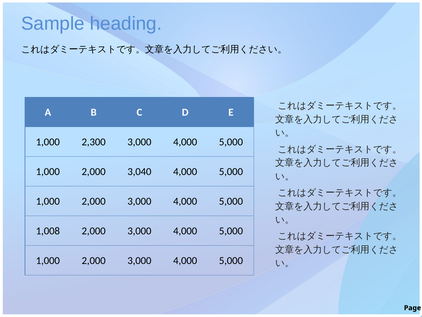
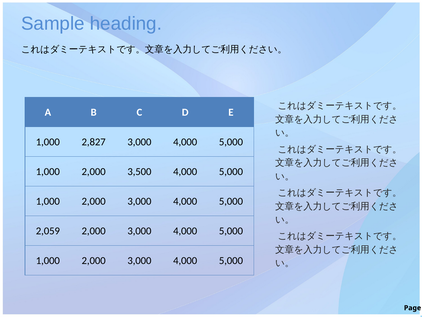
2,300: 2,300 -> 2,827
3,040: 3,040 -> 3,500
1,008: 1,008 -> 2,059
